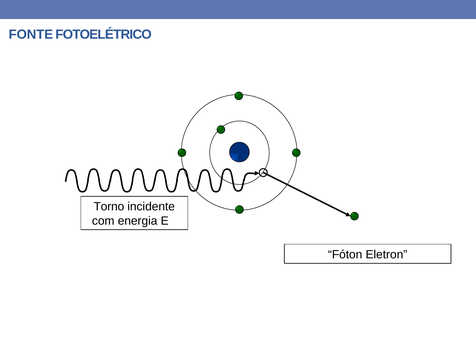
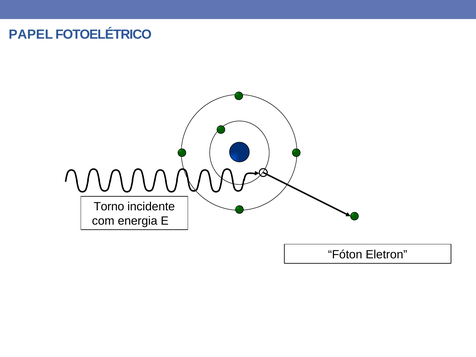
FONTE: FONTE -> PAPEL
